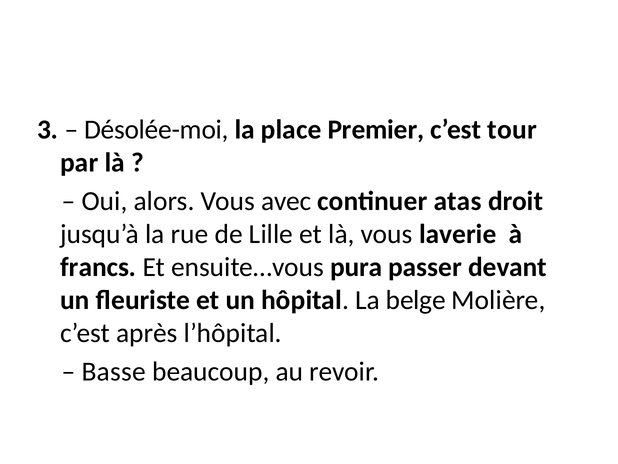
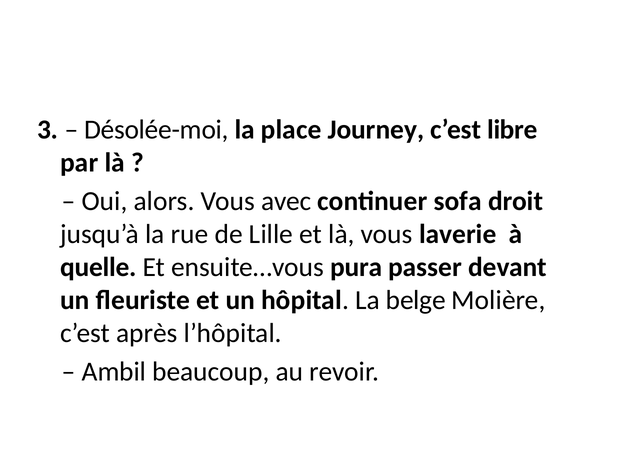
Premier: Premier -> Journey
tour: tour -> libre
atas: atas -> sofa
francs: francs -> quelle
Basse: Basse -> Ambil
